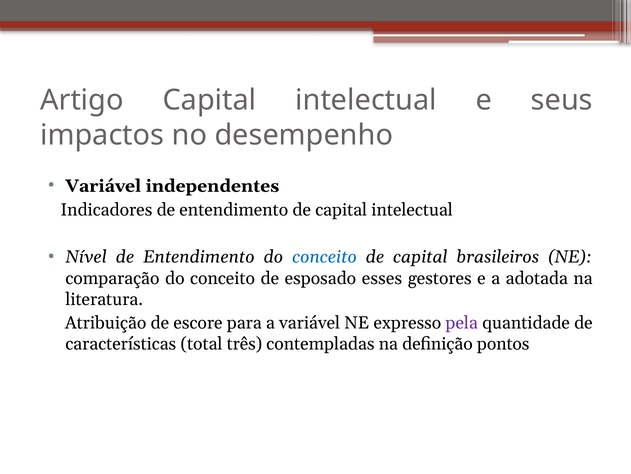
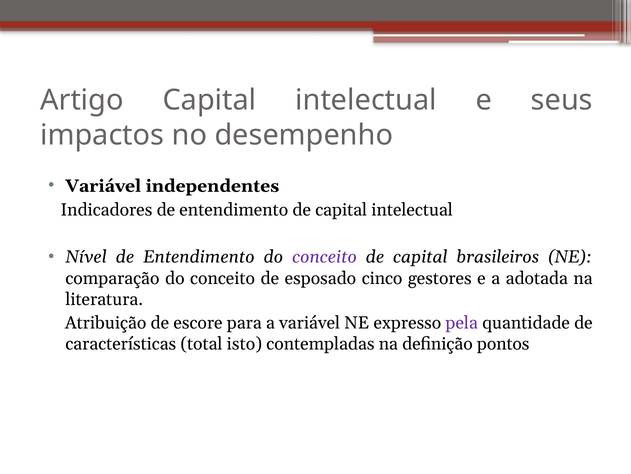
conceito at (324, 257) colour: blue -> purple
esses: esses -> cinco
três: três -> isto
